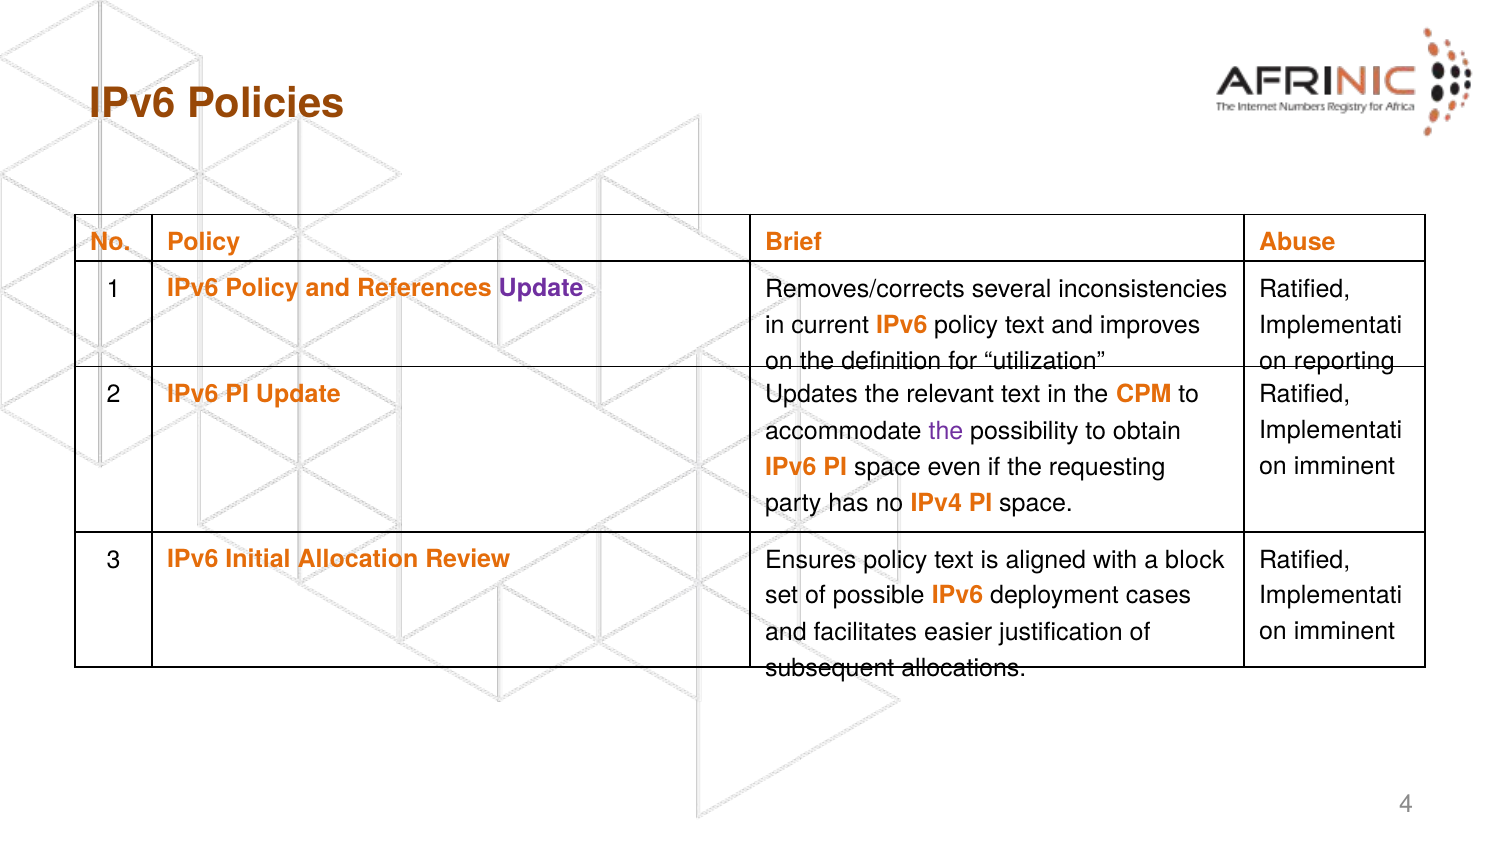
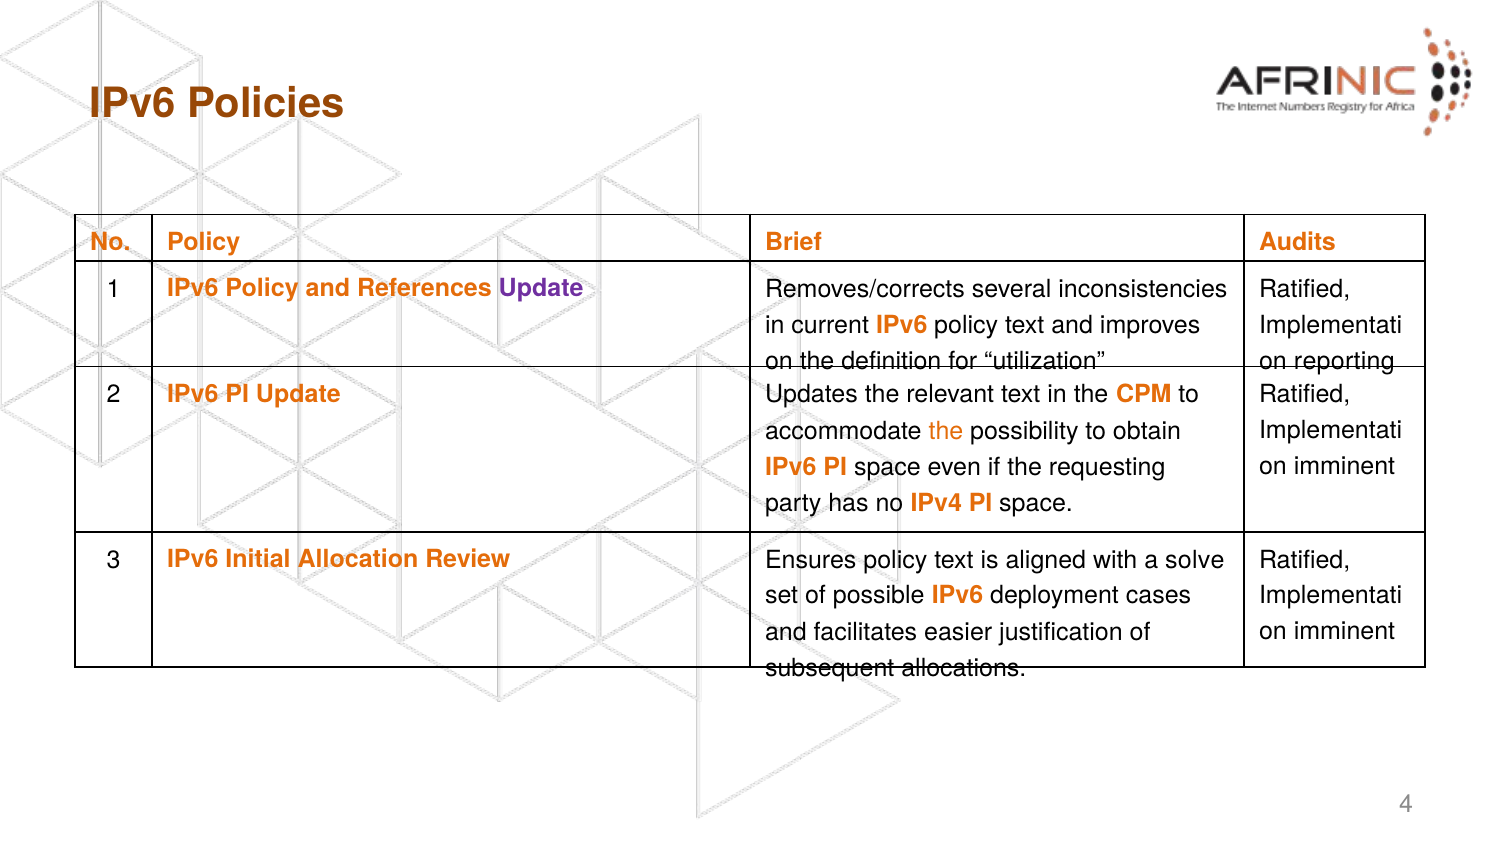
Abuse: Abuse -> Audits
the at (946, 431) colour: purple -> orange
block: block -> solve
